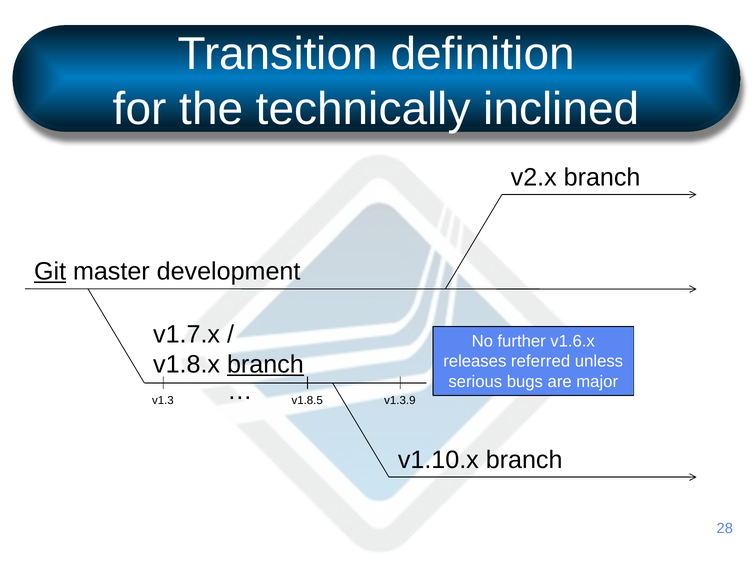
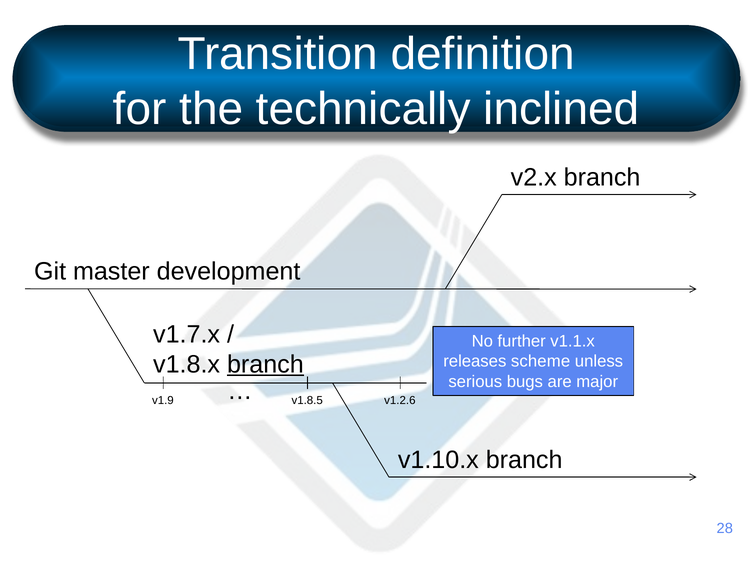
Git underline: present -> none
v1.6.x: v1.6.x -> v1.1.x
referred: referred -> scheme
v1.3.9: v1.3.9 -> v1.2.6
v1.3: v1.3 -> v1.9
